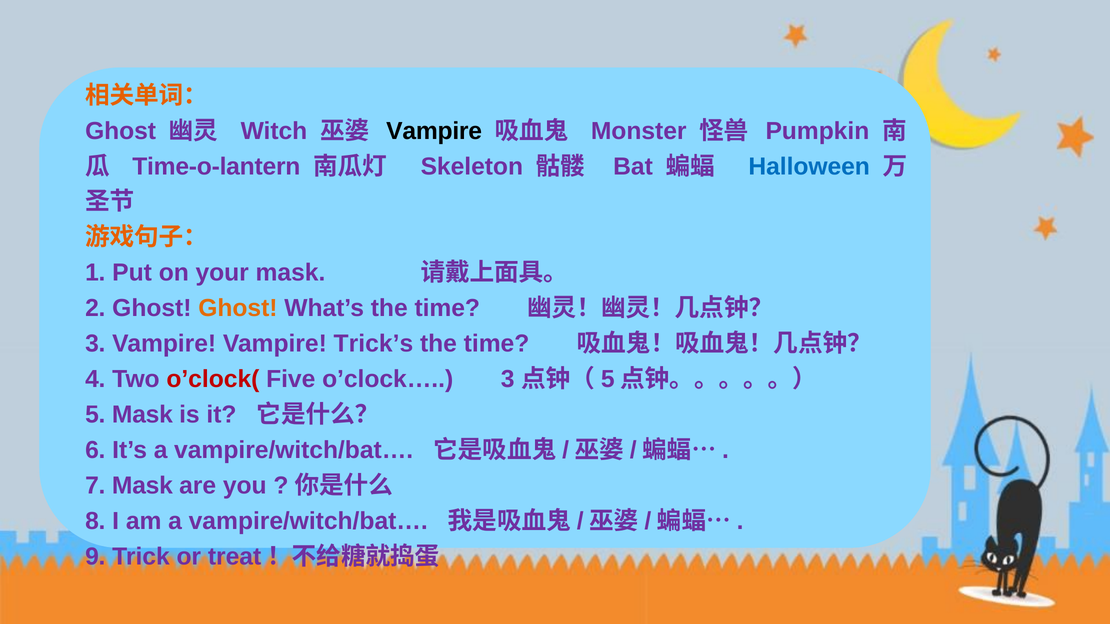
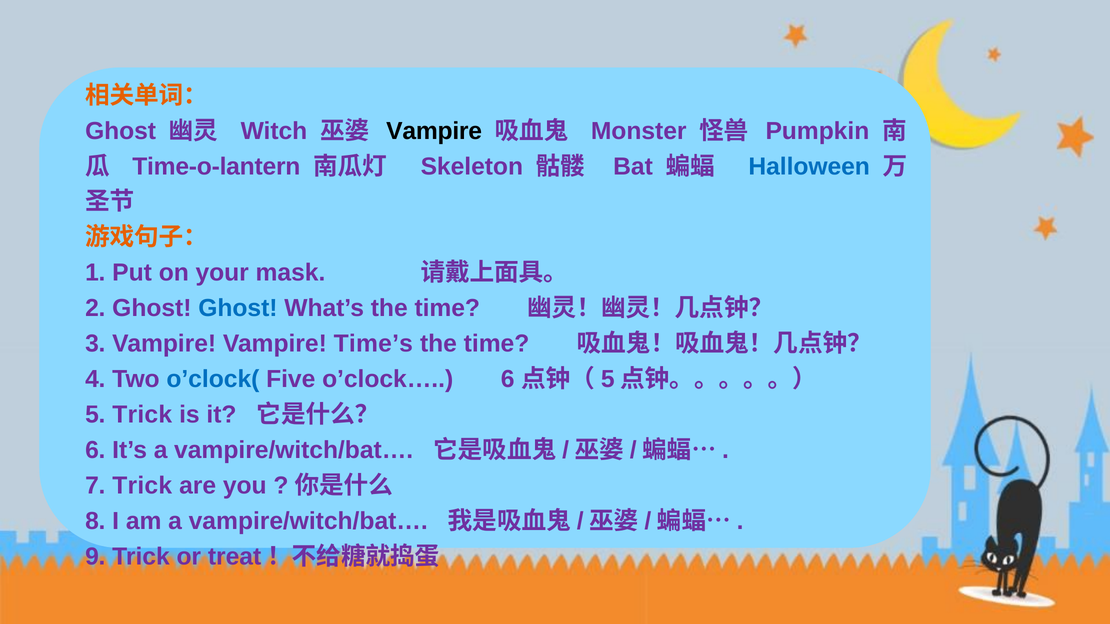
Ghost at (238, 308) colour: orange -> blue
Trick’s: Trick’s -> Time’s
o’clock( colour: red -> blue
o’clock… 3: 3 -> 6
5 Mask: Mask -> Trick
7 Mask: Mask -> Trick
